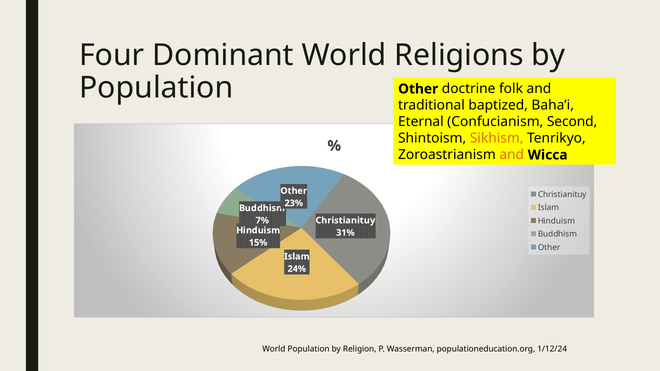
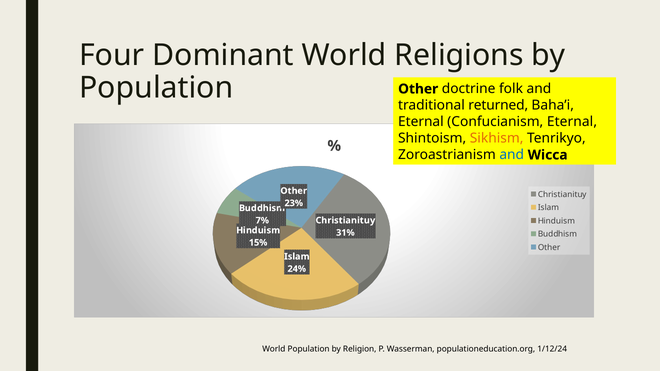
baptized: baptized -> returned
Confucianism Second: Second -> Eternal
and at (512, 155) colour: orange -> blue
